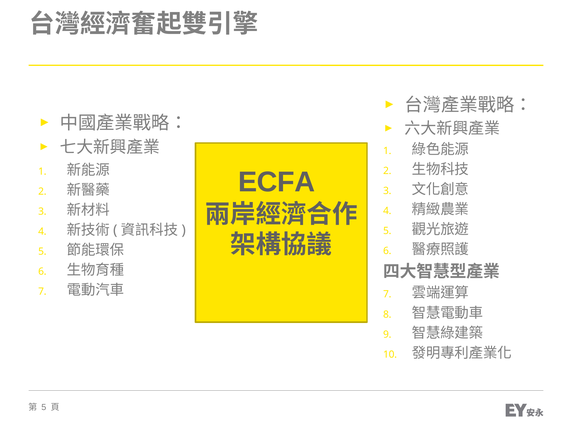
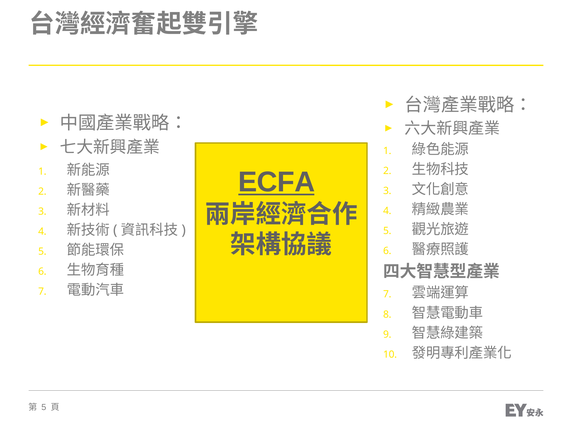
ECFA underline: none -> present
